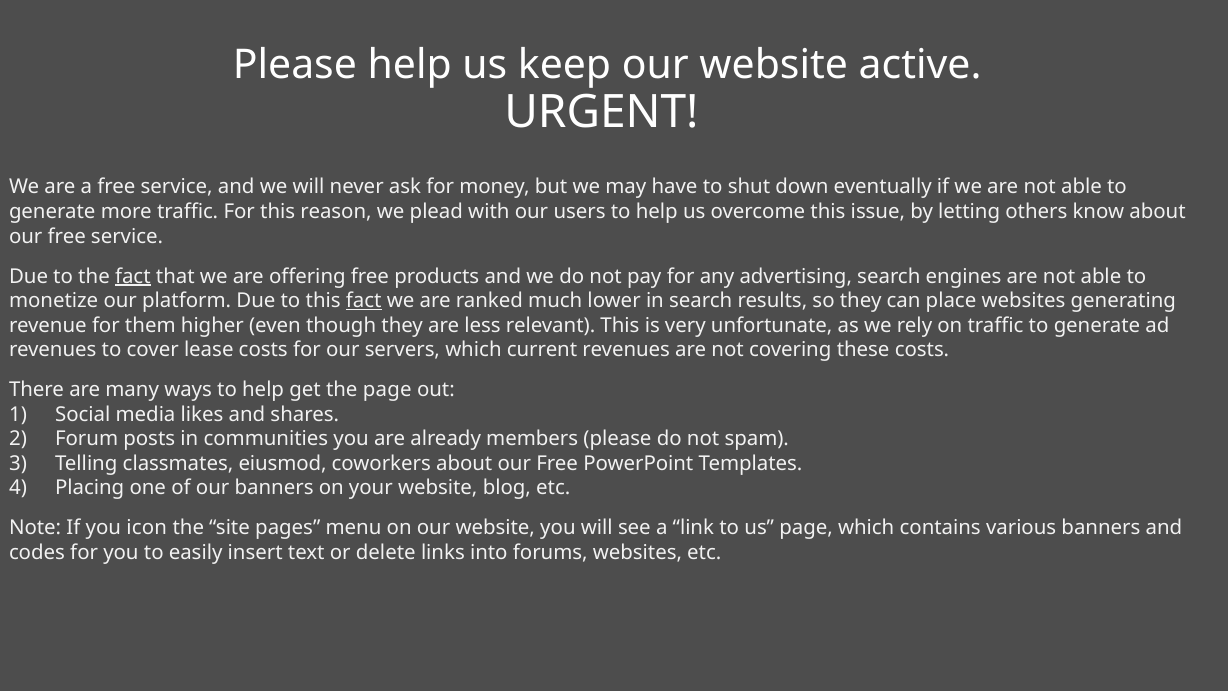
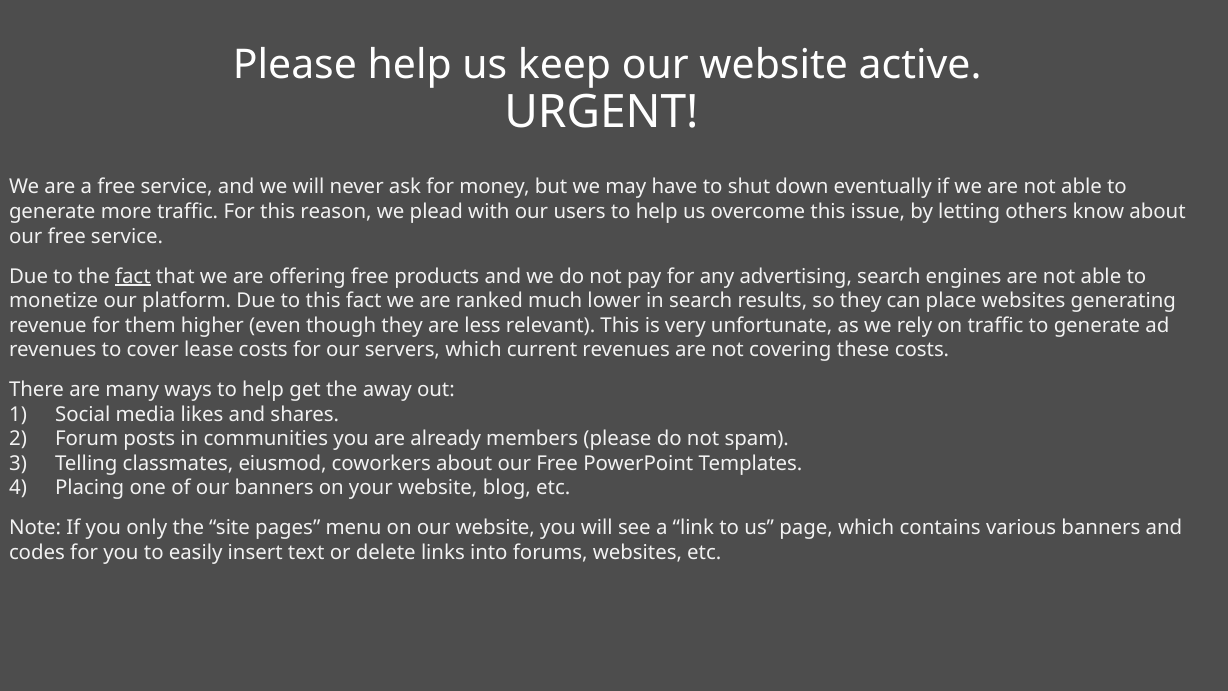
fact at (364, 301) underline: present -> none
the page: page -> away
icon: icon -> only
